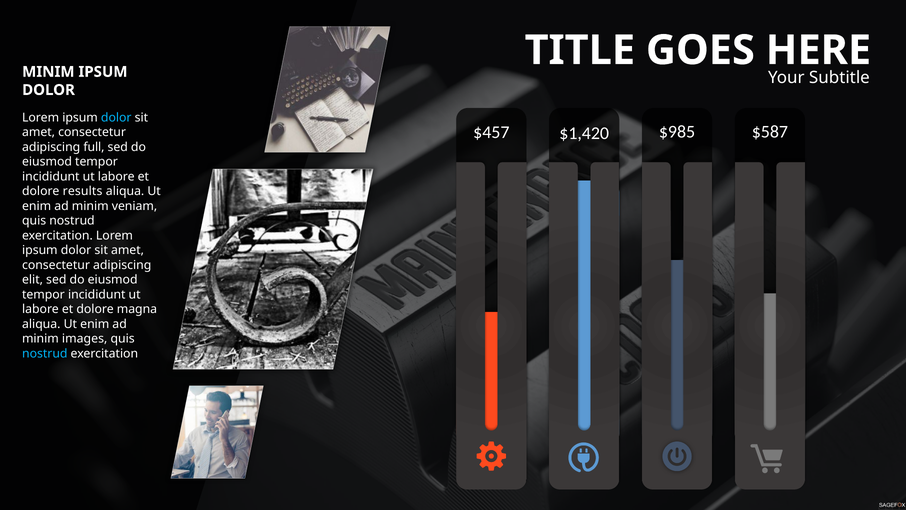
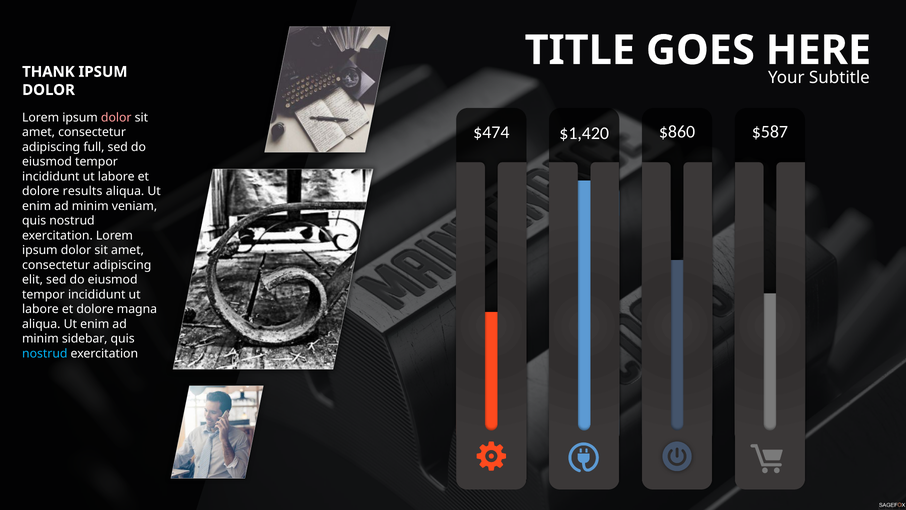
MINIM at (48, 72): MINIM -> THANK
dolor at (116, 117) colour: light blue -> pink
$457: $457 -> $474
$985: $985 -> $860
images: images -> sidebar
